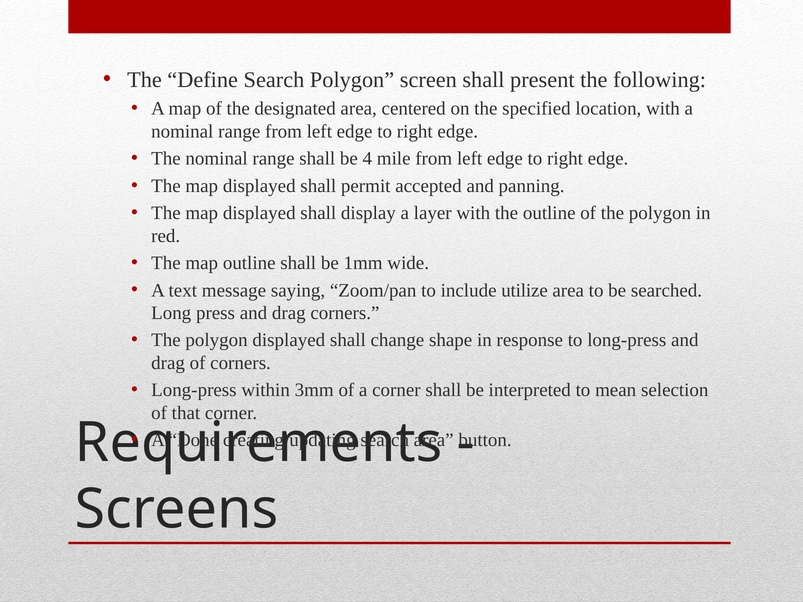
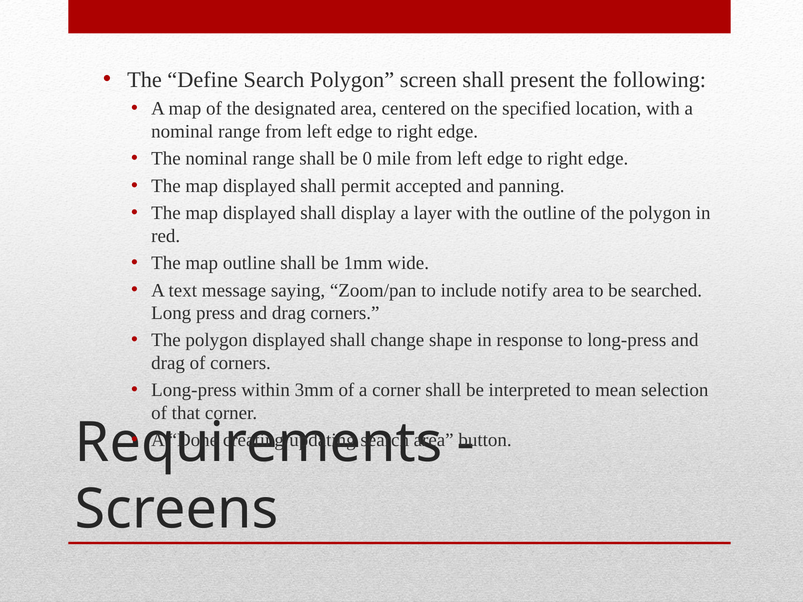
4: 4 -> 0
utilize: utilize -> notify
